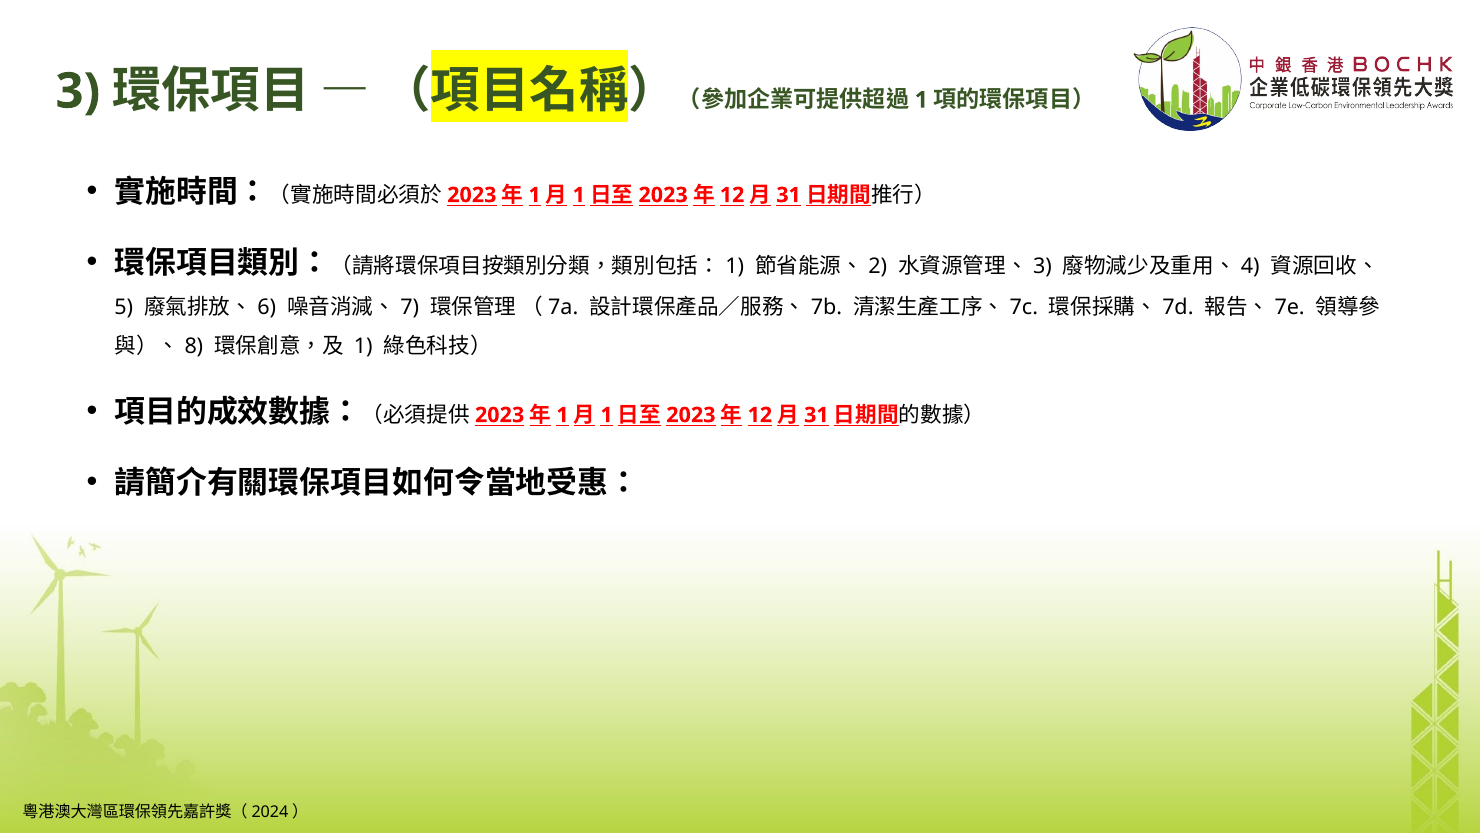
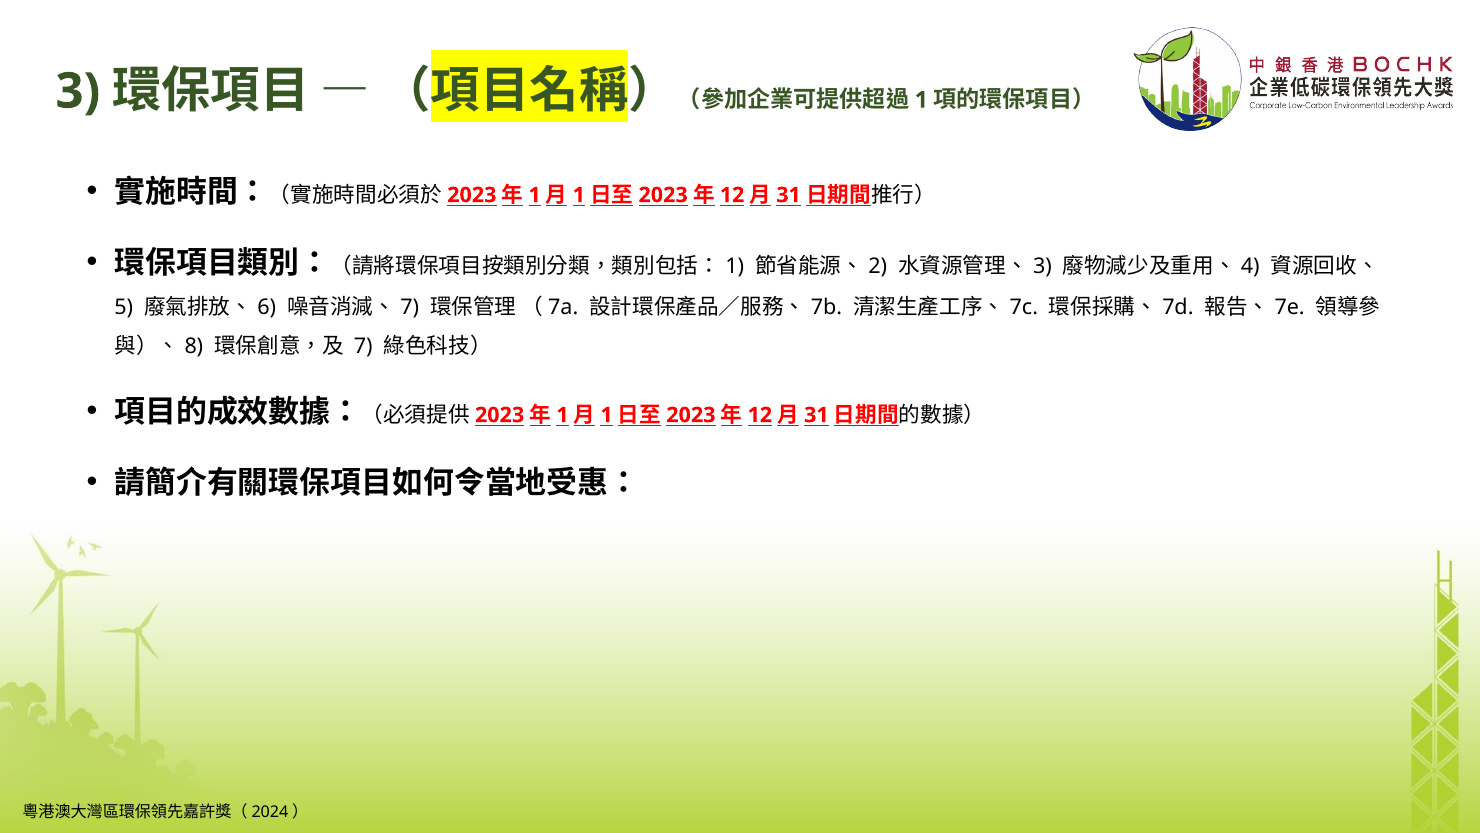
1 at (363, 346): 1 -> 7
